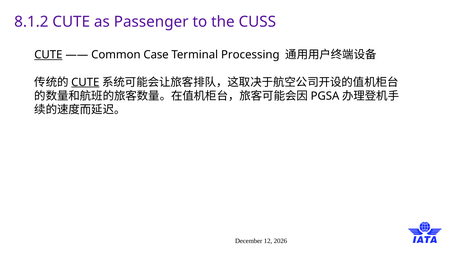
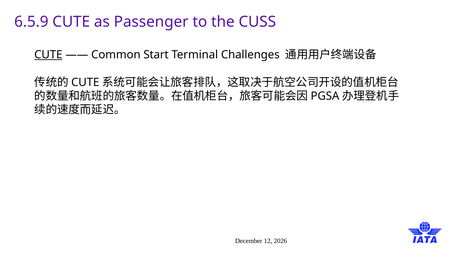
8.1.2: 8.1.2 -> 6.5.9
Case: Case -> Start
Processing: Processing -> Challenges
CUTE at (85, 82) underline: present -> none
